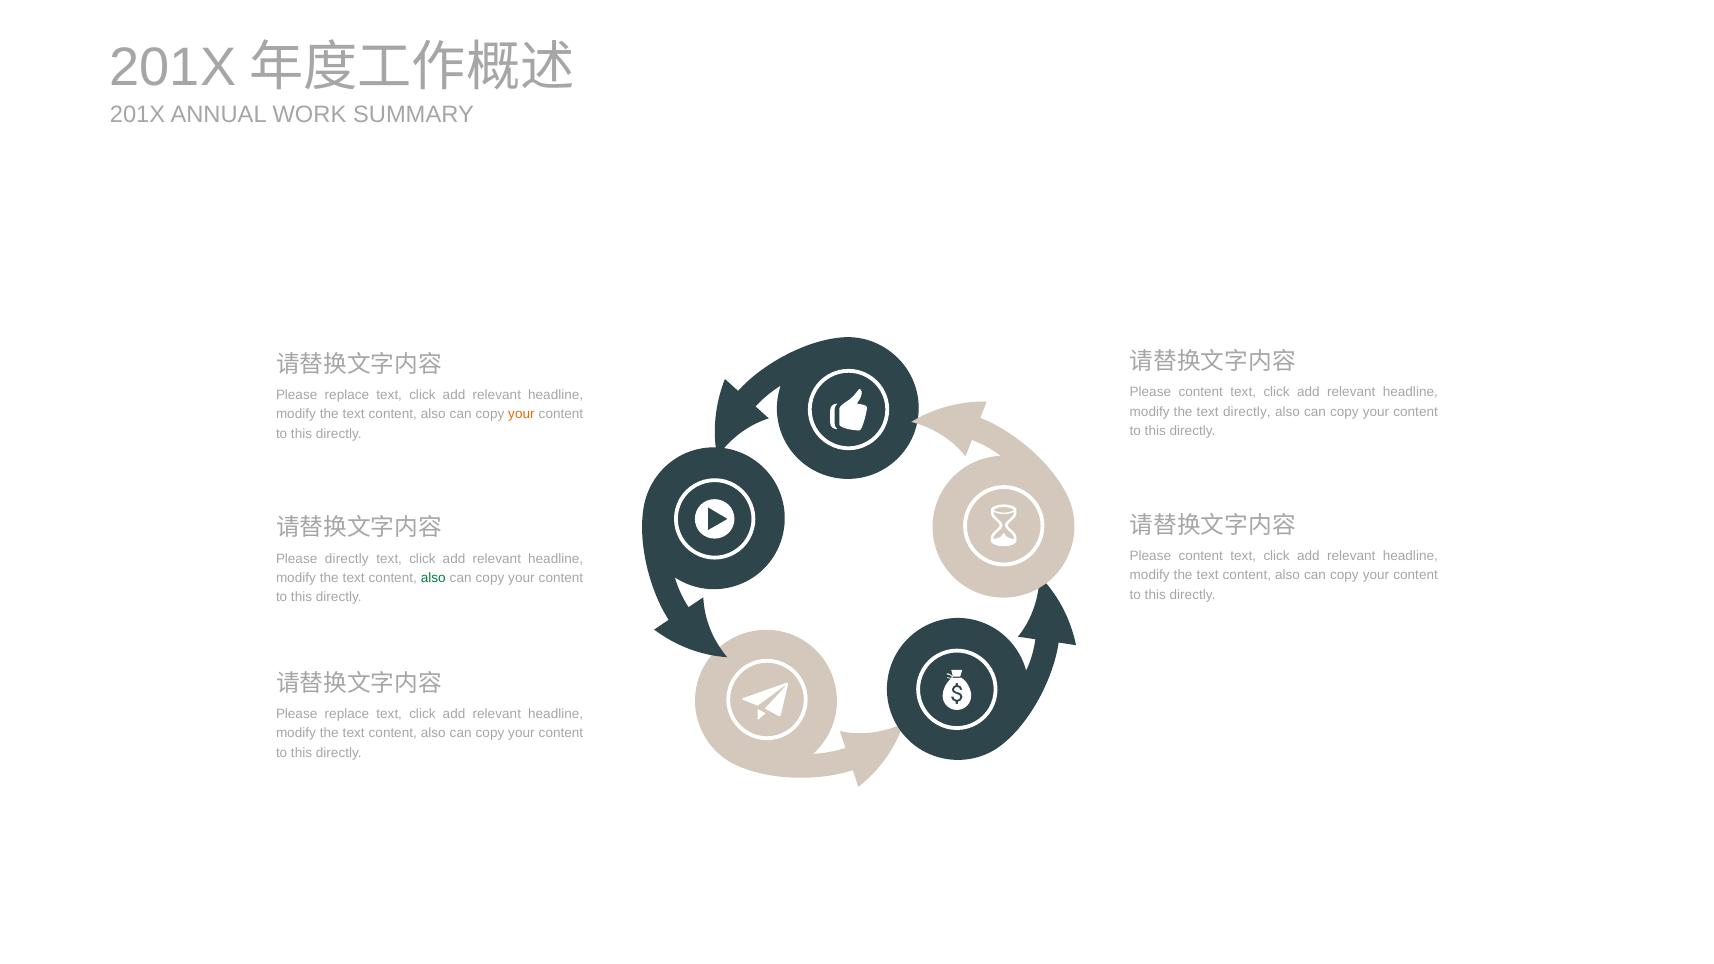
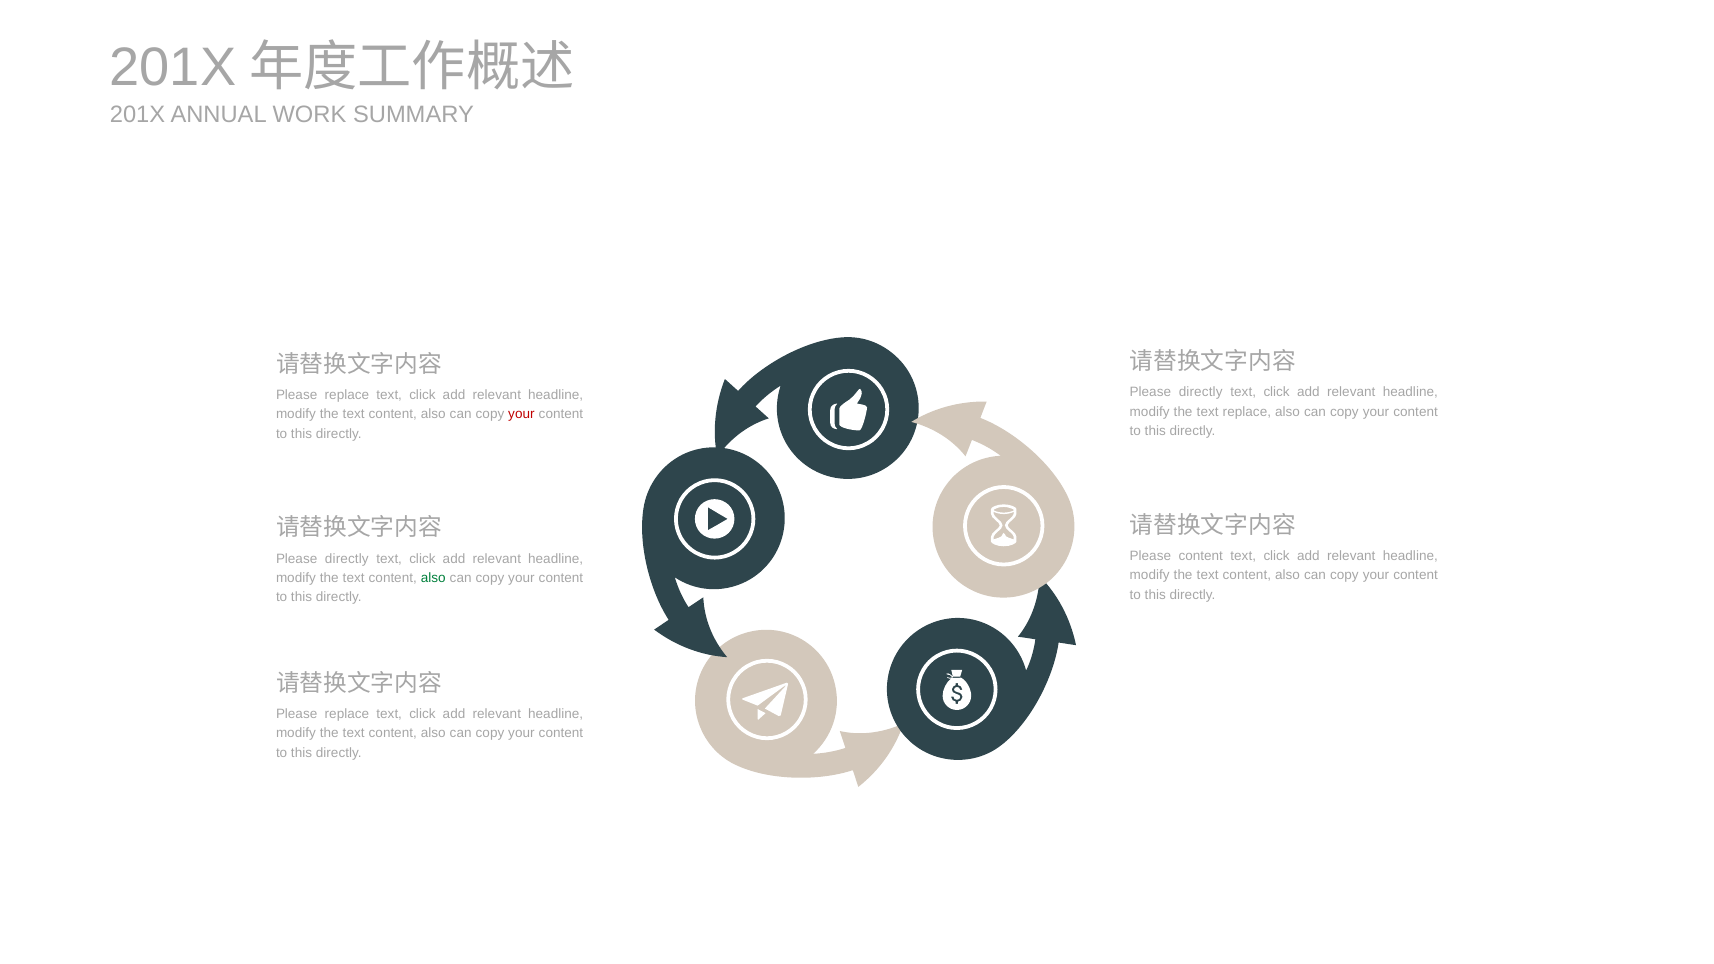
content at (1201, 392): content -> directly
text directly: directly -> replace
your at (521, 414) colour: orange -> red
